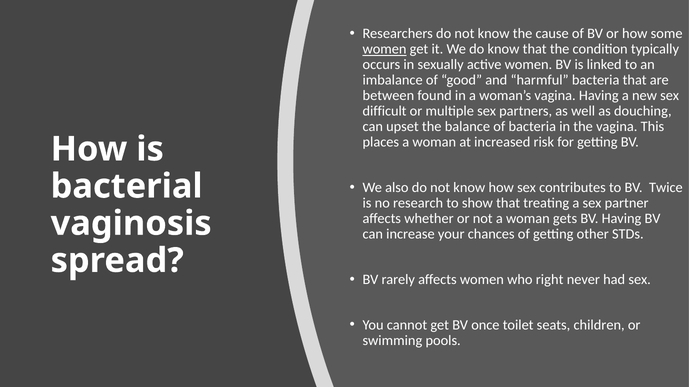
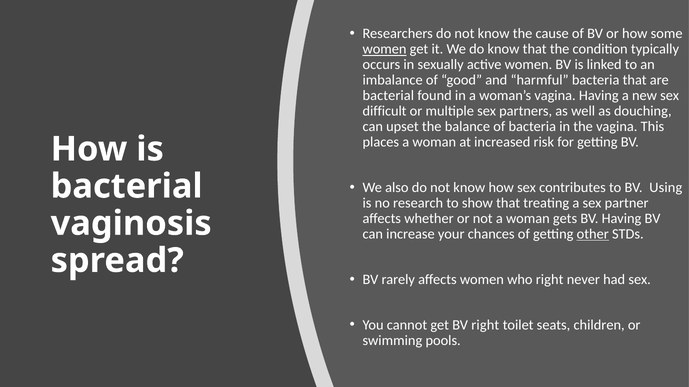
between at (388, 96): between -> bacterial
Twice: Twice -> Using
other underline: none -> present
BV once: once -> right
